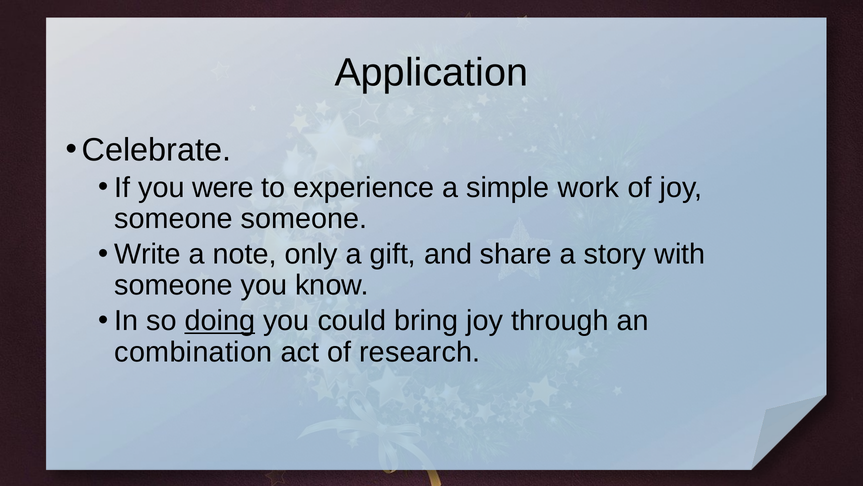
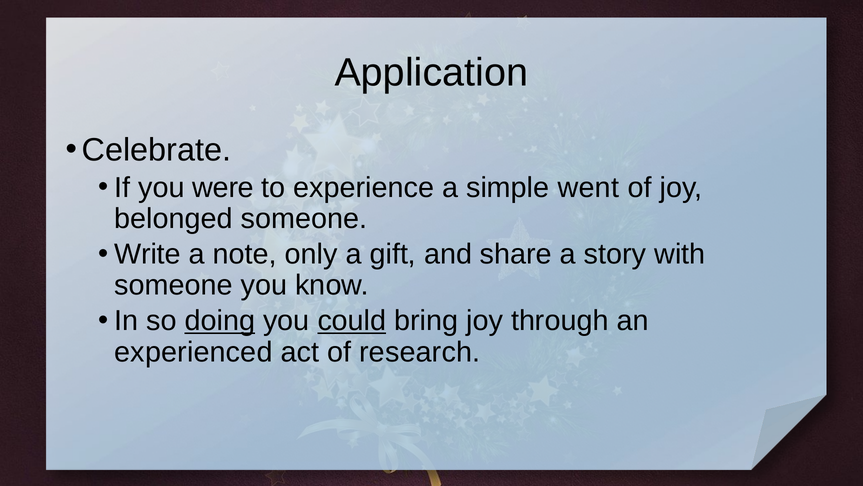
work: work -> went
someone at (173, 218): someone -> belonged
could underline: none -> present
combination: combination -> experienced
